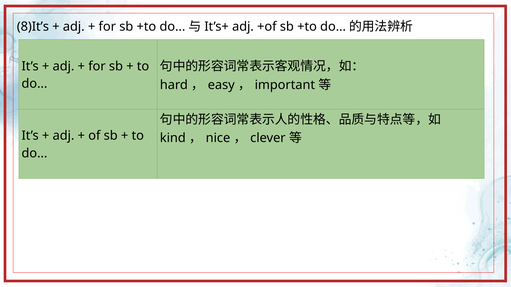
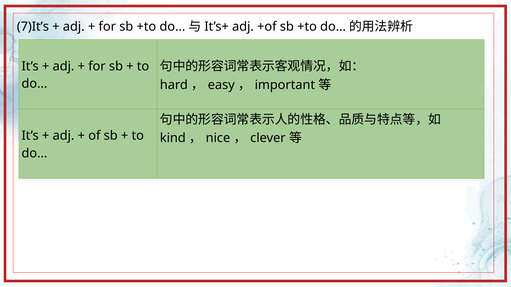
8)It’s: 8)It’s -> 7)It’s
